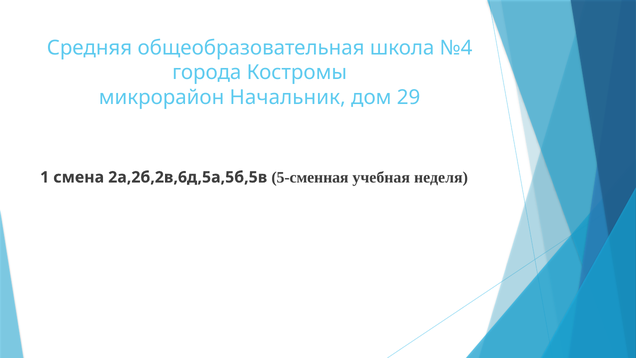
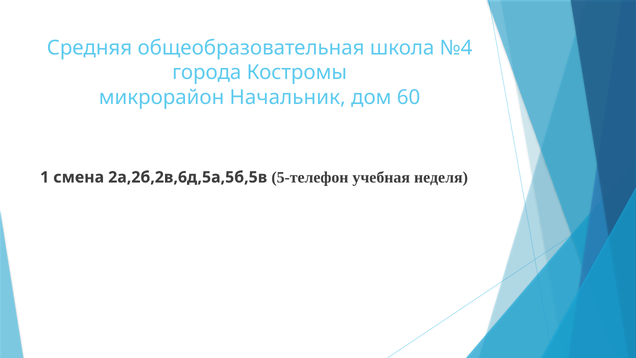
29: 29 -> 60
5-сменная: 5-сменная -> 5-телефон
